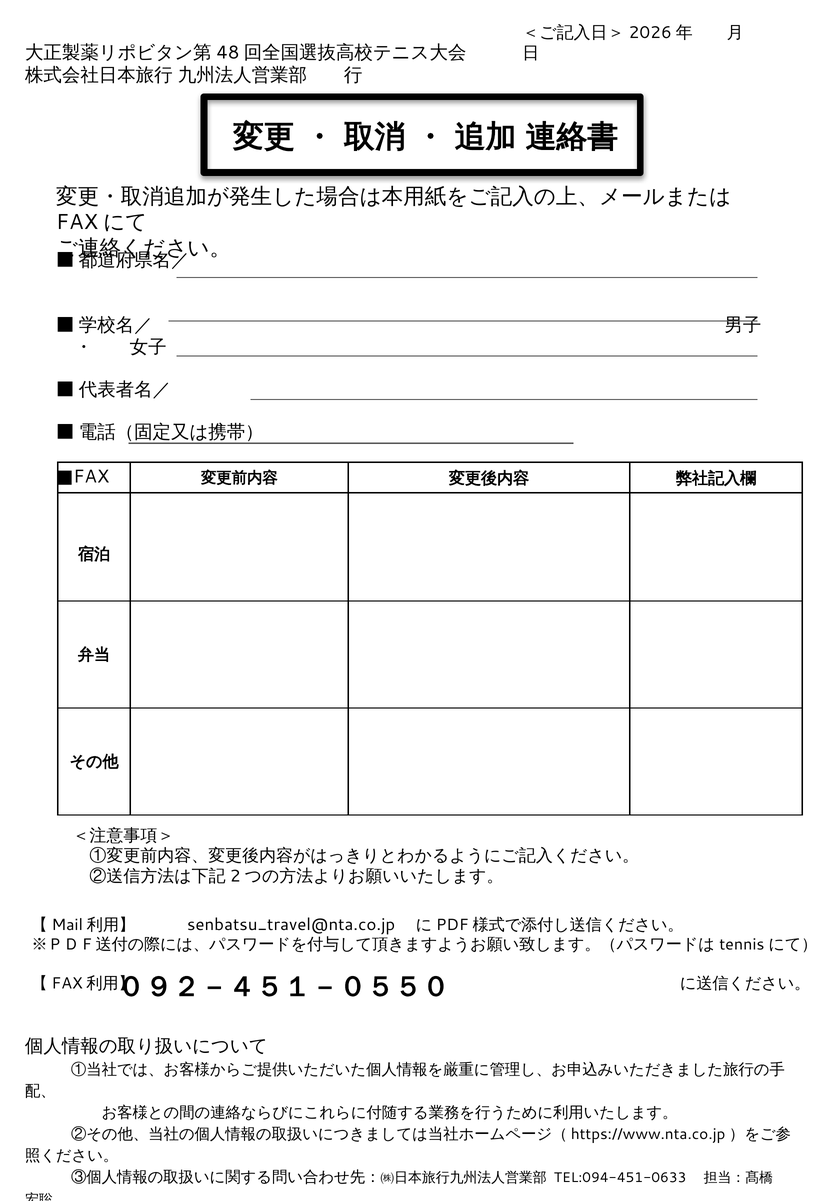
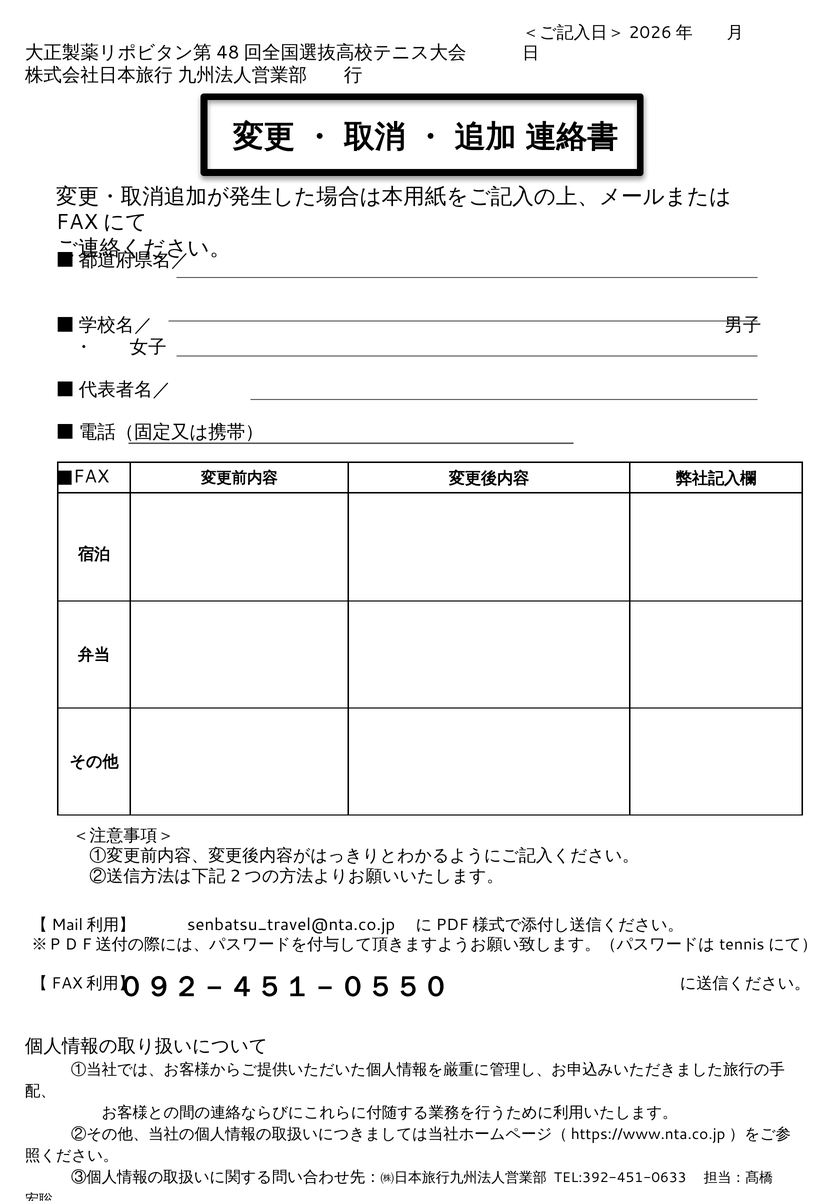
TEL:094-451-0633: TEL:094-451-0633 -> TEL:392-451-0633
